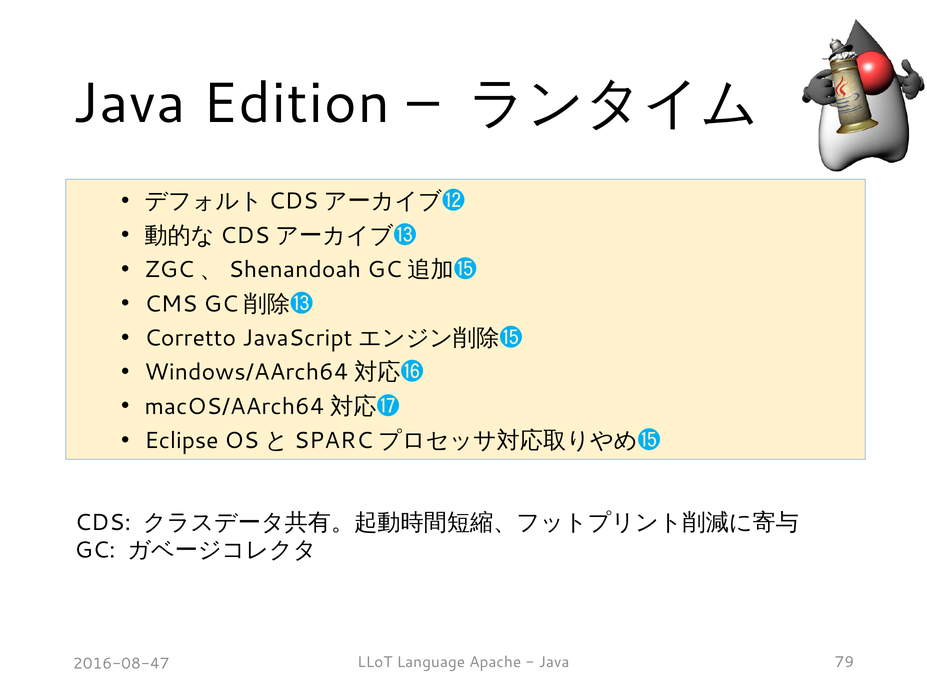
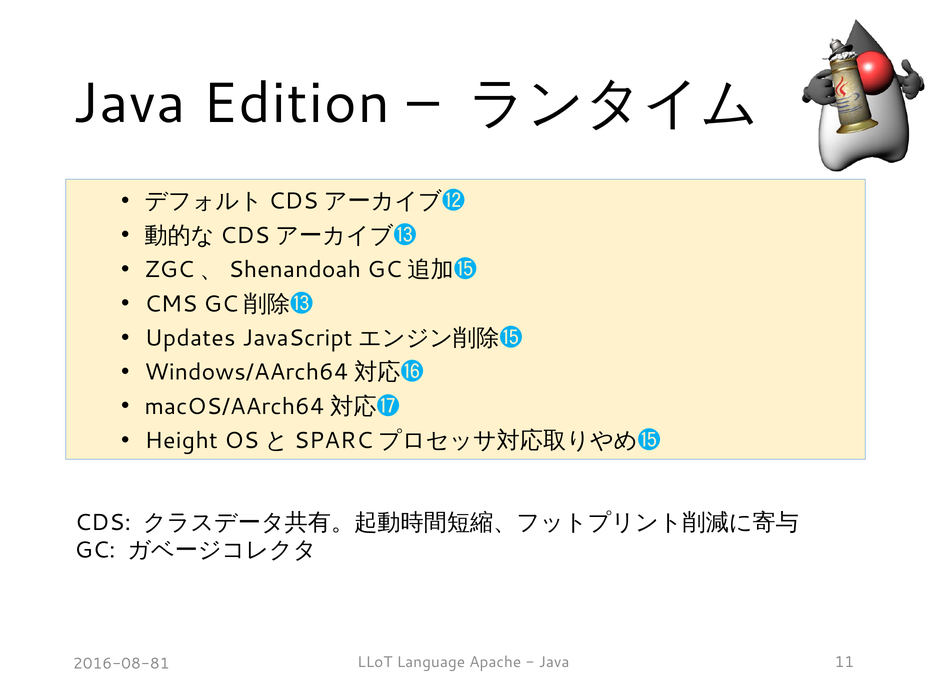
Corretto: Corretto -> Updates
Eclipse: Eclipse -> Height
79: 79 -> 11
2016-08-47: 2016-08-47 -> 2016-08-81
